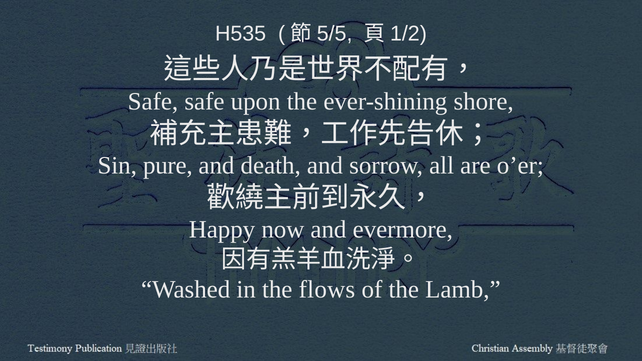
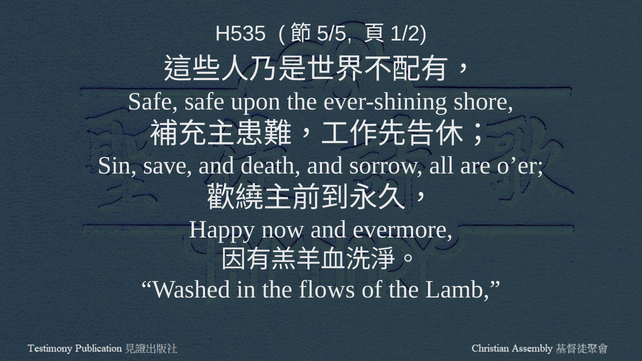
pure: pure -> save
